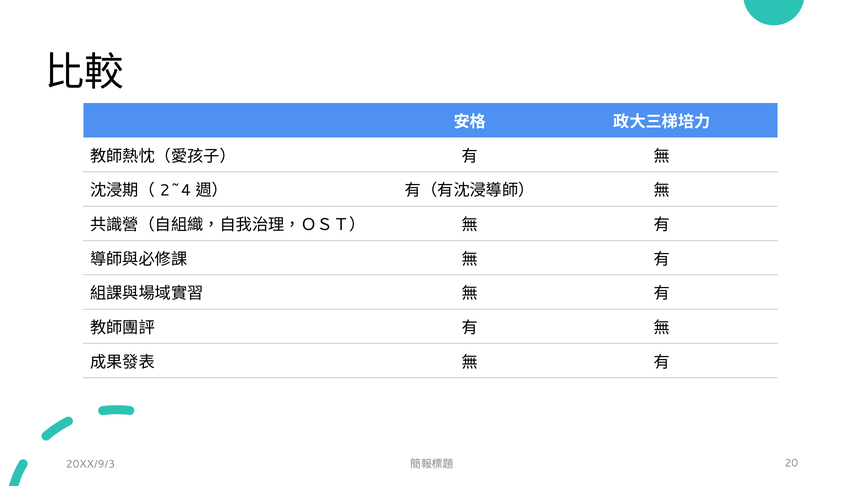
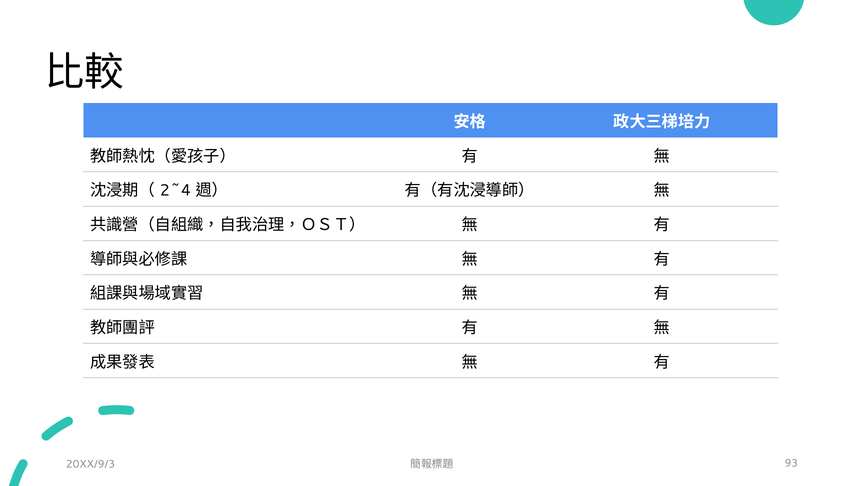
20: 20 -> 93
